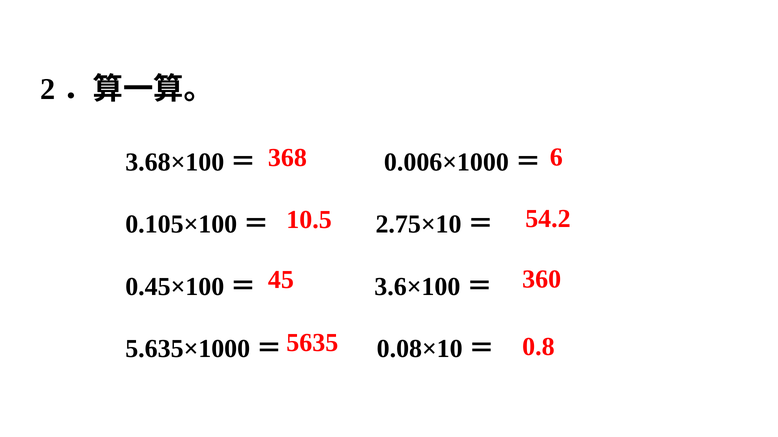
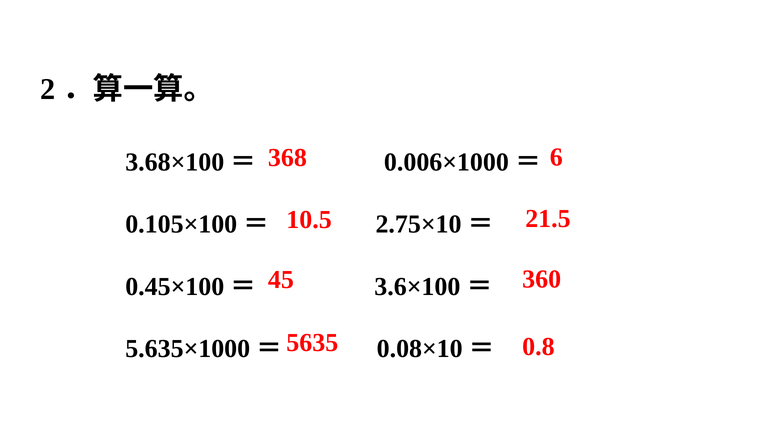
54.2: 54.2 -> 21.5
